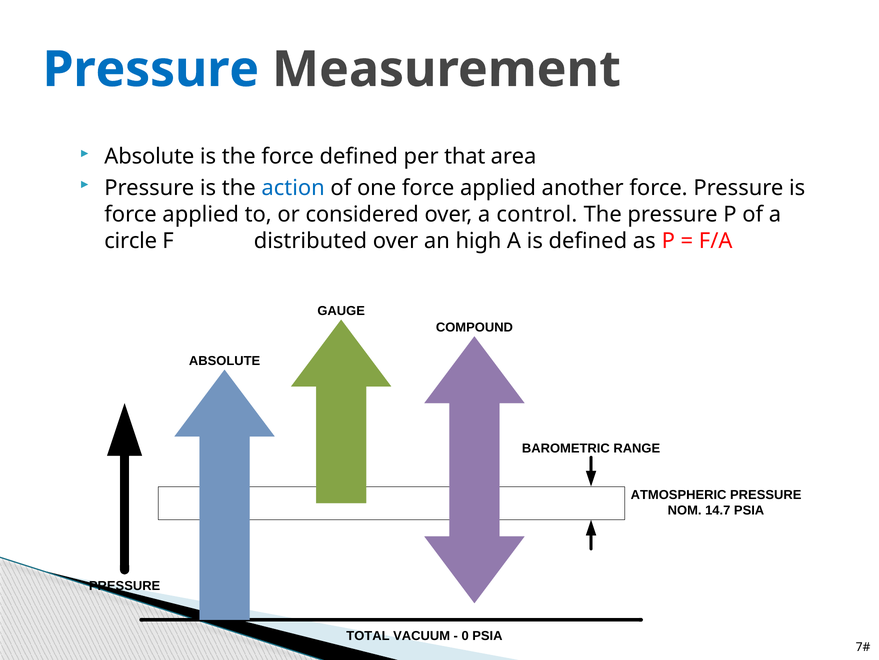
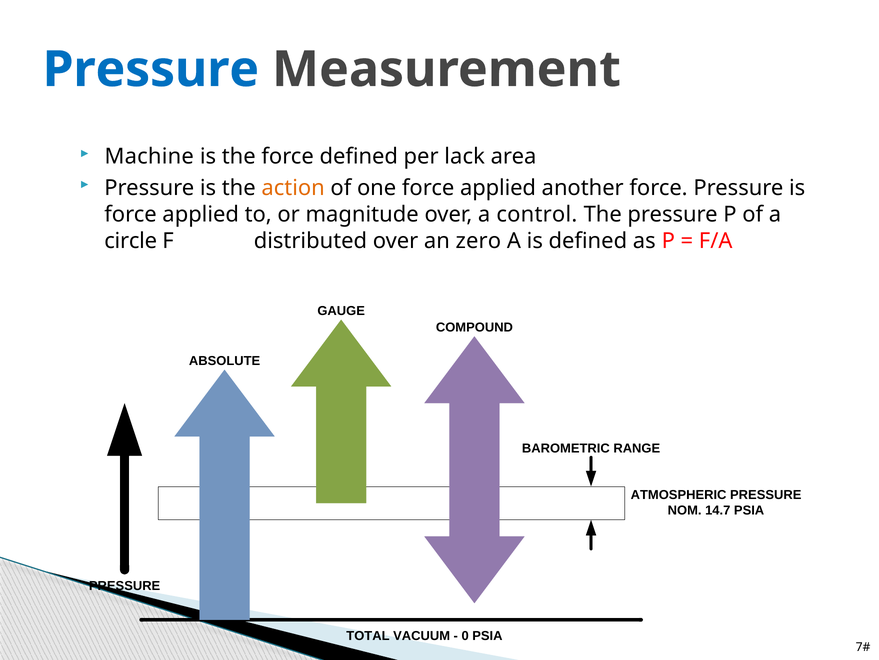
Absolute at (149, 157): Absolute -> Machine
that: that -> lack
action colour: blue -> orange
considered: considered -> magnitude
high: high -> zero
